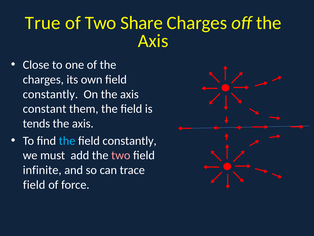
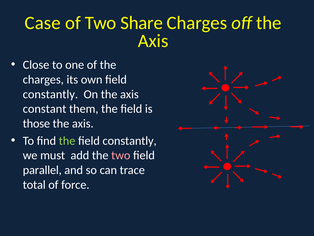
True: True -> Case
tends: tends -> those
the at (67, 140) colour: light blue -> light green
infinite: infinite -> parallel
field at (34, 184): field -> total
